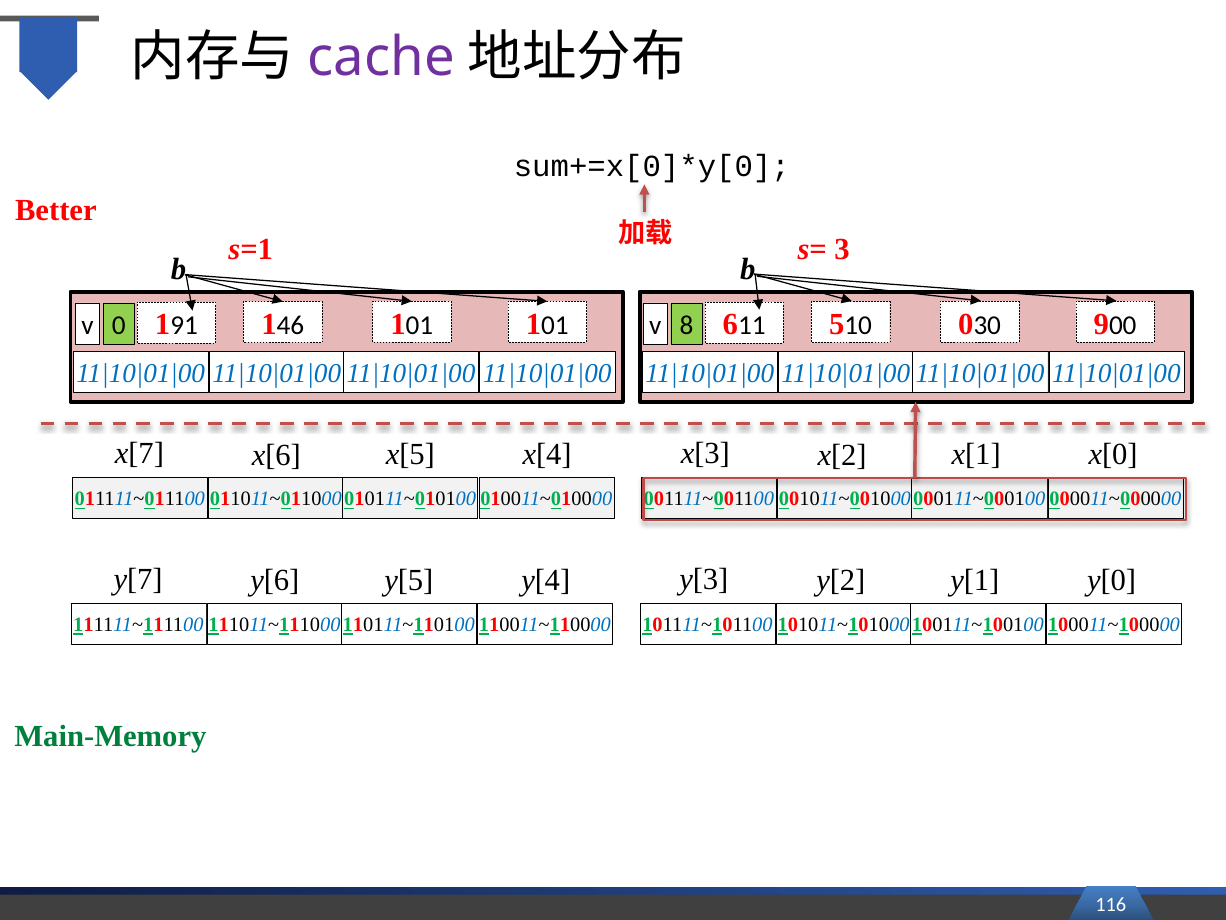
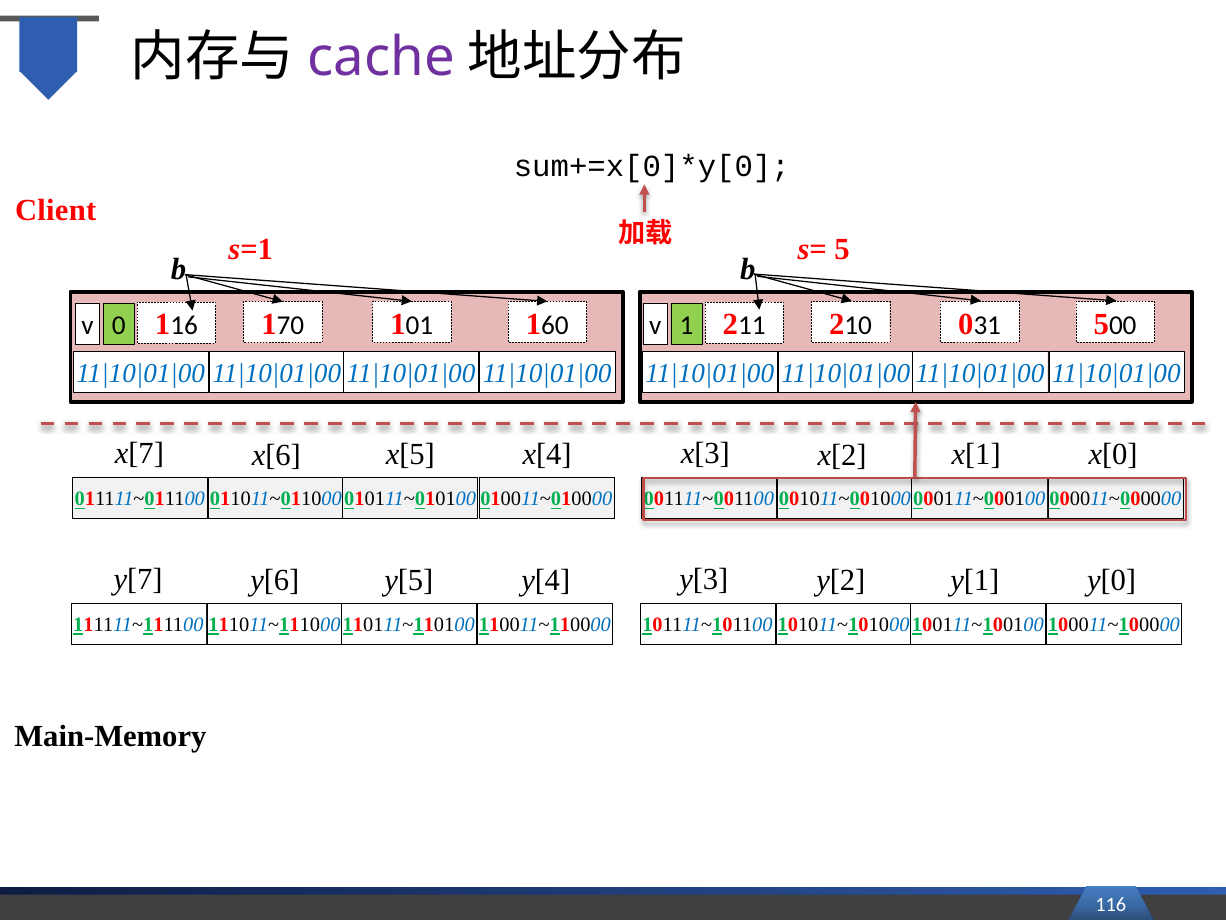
Better: Better -> Client
s= 3: 3 -> 5
01 at (555, 325): 01 -> 60
01 8: 8 -> 1
30: 30 -> 31
91: 91 -> 16
46: 46 -> 70
v 6: 6 -> 2
11 5: 5 -> 2
10 9: 9 -> 5
Main-Memory colour: green -> black
